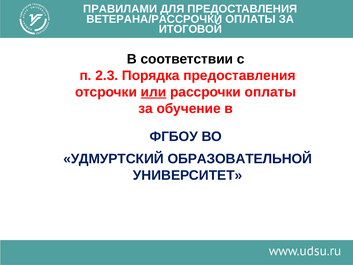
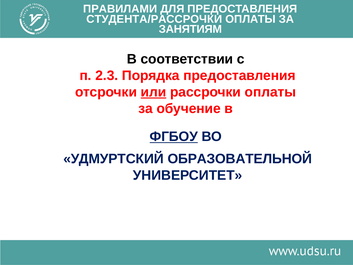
ВЕТЕРАНА/РАССРОЧКИ: ВЕТЕРАНА/РАССРОЧКИ -> СТУДЕНТА/РАССРОЧКИ
ИТОГОВОЙ: ИТОГОВОЙ -> ЗАНЯТИЯМ
ФГБОУ underline: none -> present
